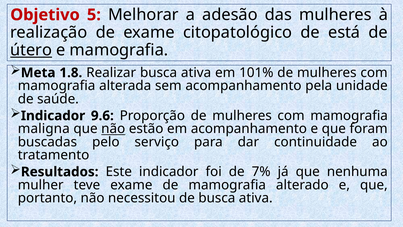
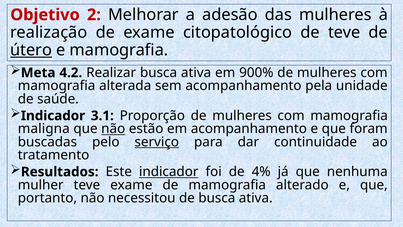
5: 5 -> 2
de está: está -> teve
1.8: 1.8 -> 4.2
101%: 101% -> 900%
9.6: 9.6 -> 3.1
serviço underline: none -> present
indicador at (169, 172) underline: none -> present
7%: 7% -> 4%
